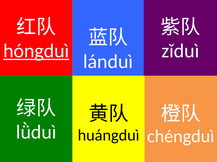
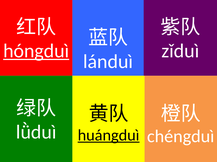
huángduì underline: none -> present
